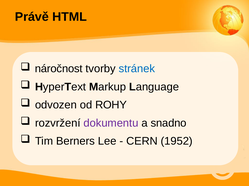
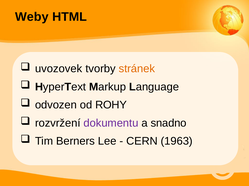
Právě: Právě -> Weby
náročnost: náročnost -> uvozovek
stránek colour: blue -> orange
1952: 1952 -> 1963
